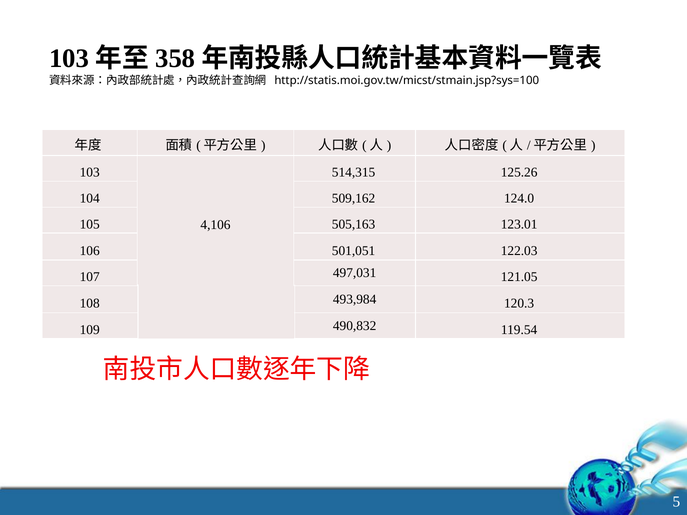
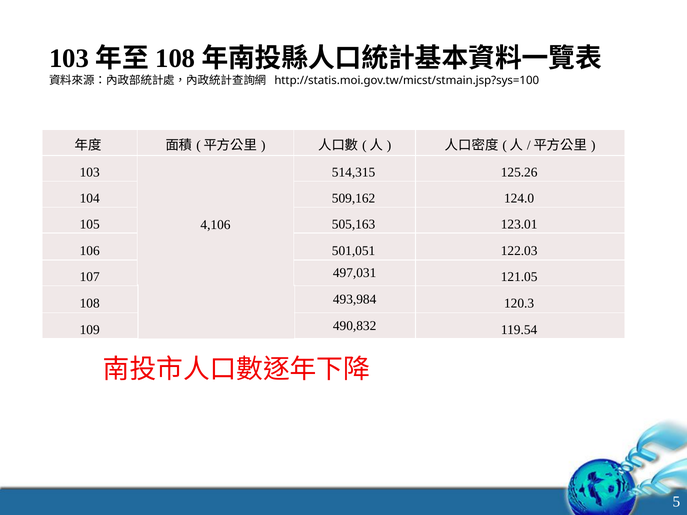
358 at (175, 59): 358 -> 108
